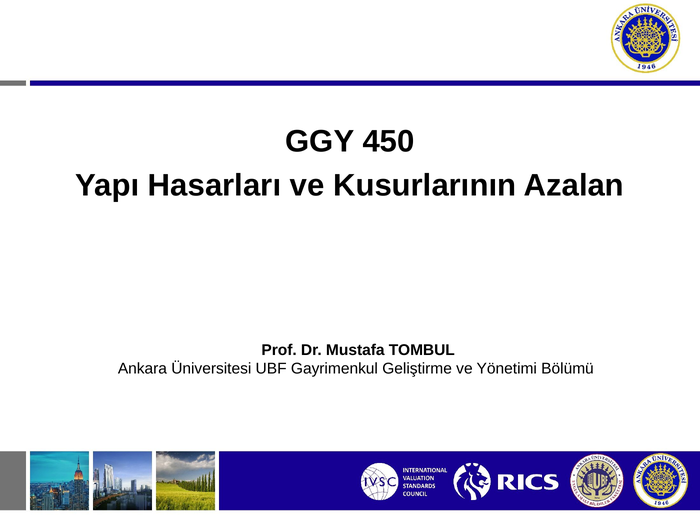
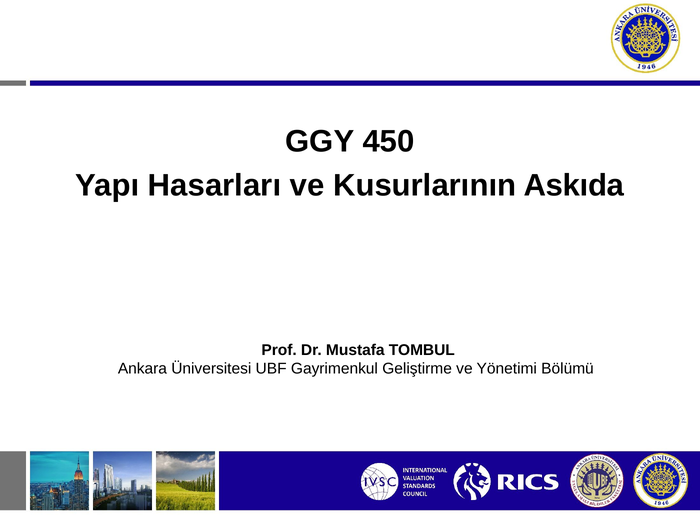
Azalan: Azalan -> Askıda
